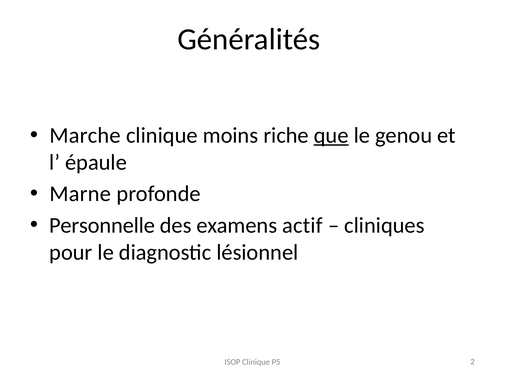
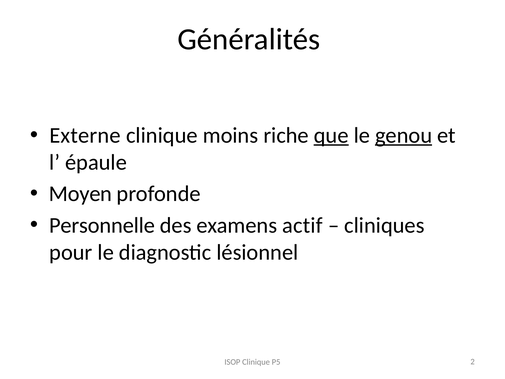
Marche: Marche -> Externe
genou underline: none -> present
Marne: Marne -> Moyen
